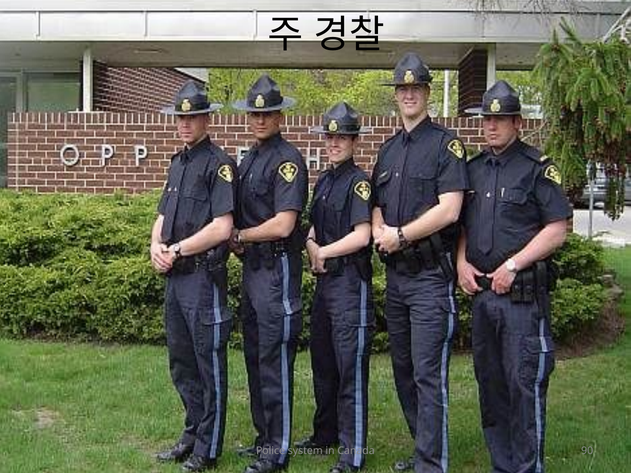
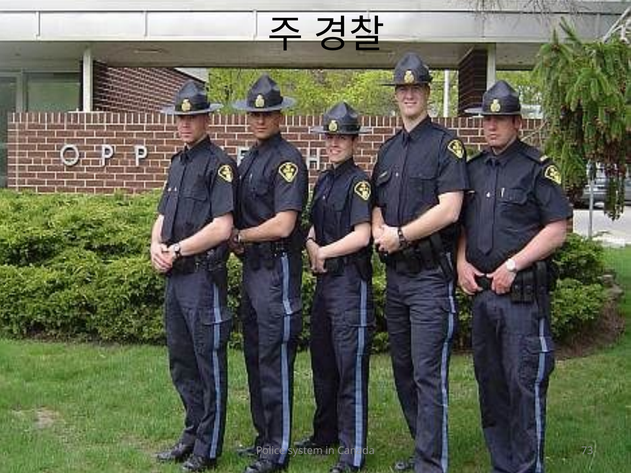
90: 90 -> 73
